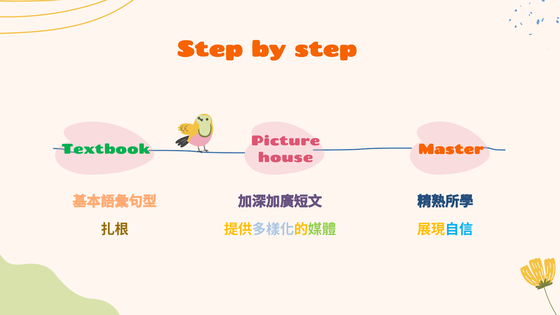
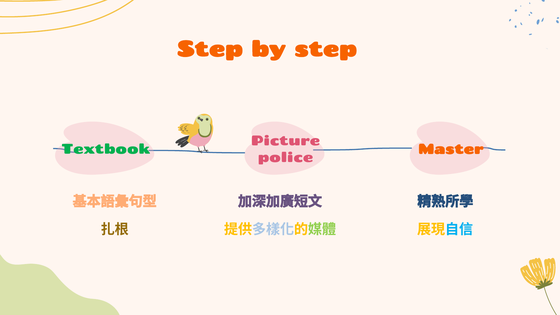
house: house -> police
